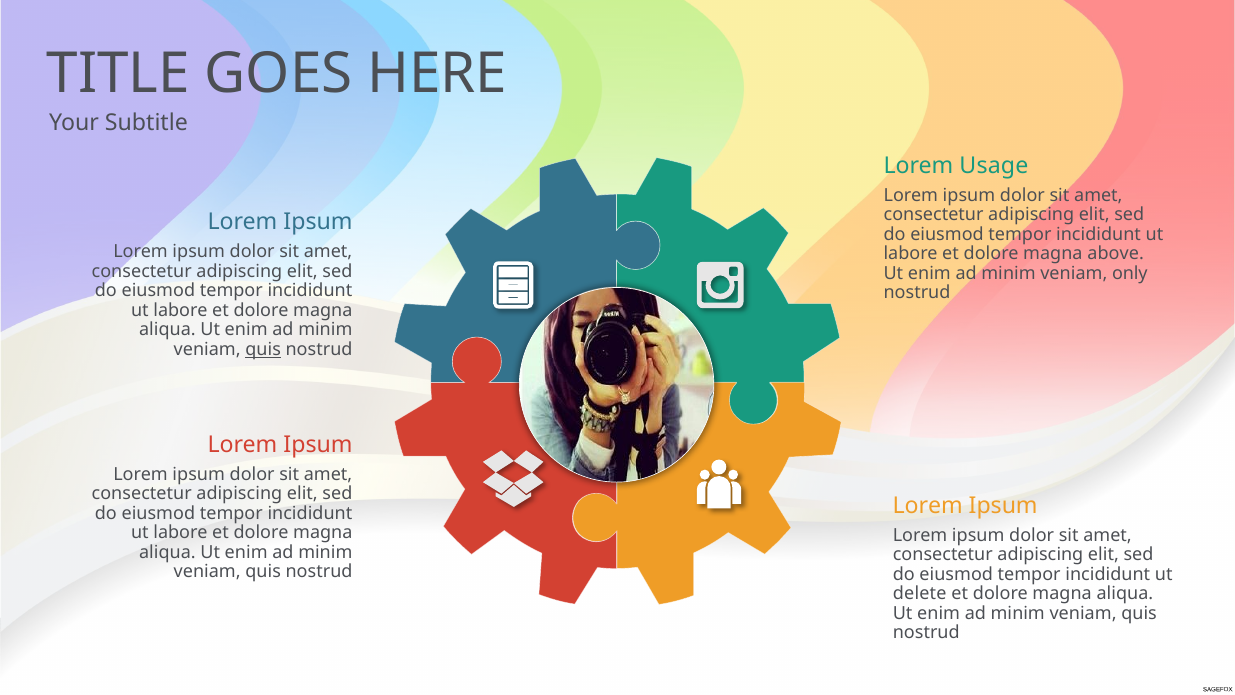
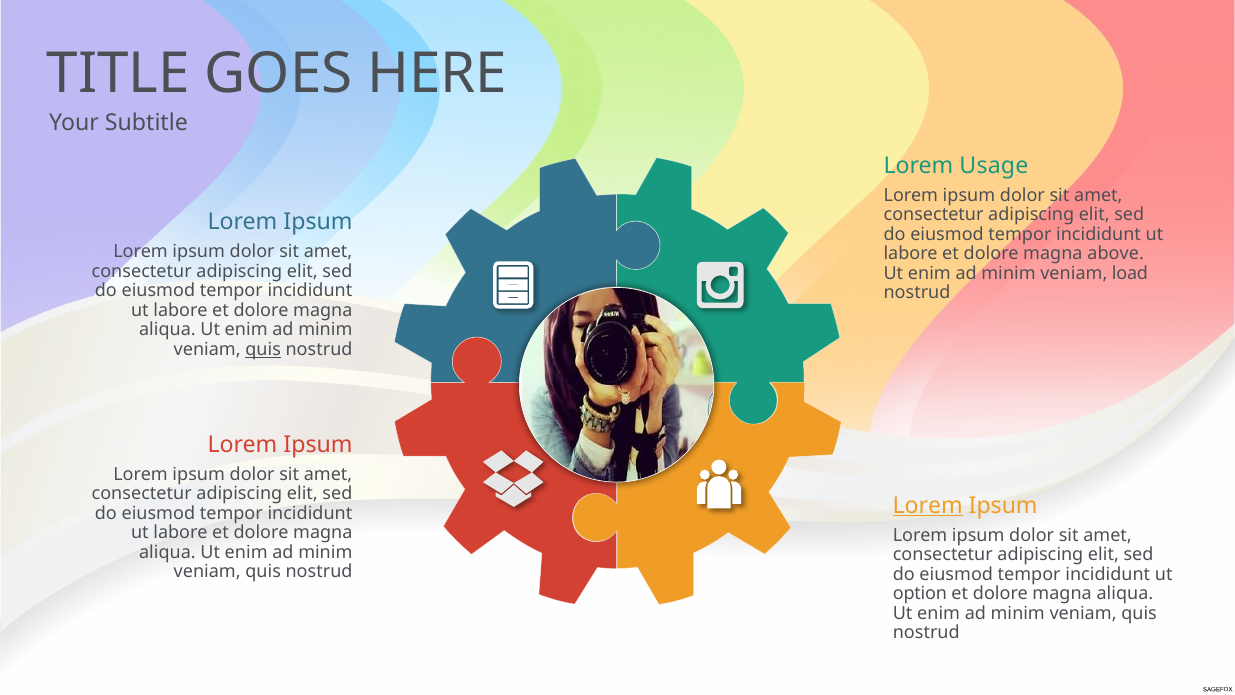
only: only -> load
Lorem at (928, 506) underline: none -> present
delete: delete -> option
